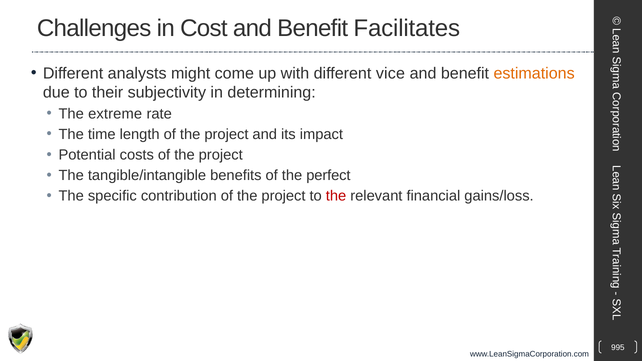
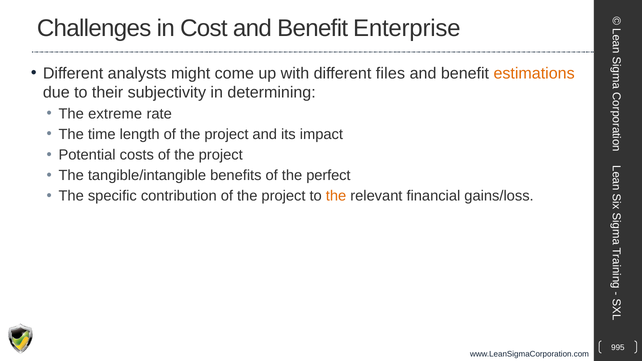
Facilitates: Facilitates -> Enterprise
vice: vice -> files
the at (336, 196) colour: red -> orange
